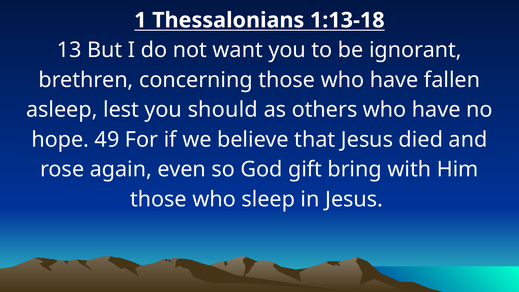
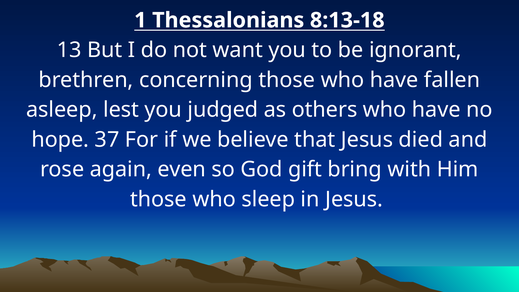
1:13-18: 1:13-18 -> 8:13-18
should: should -> judged
49: 49 -> 37
